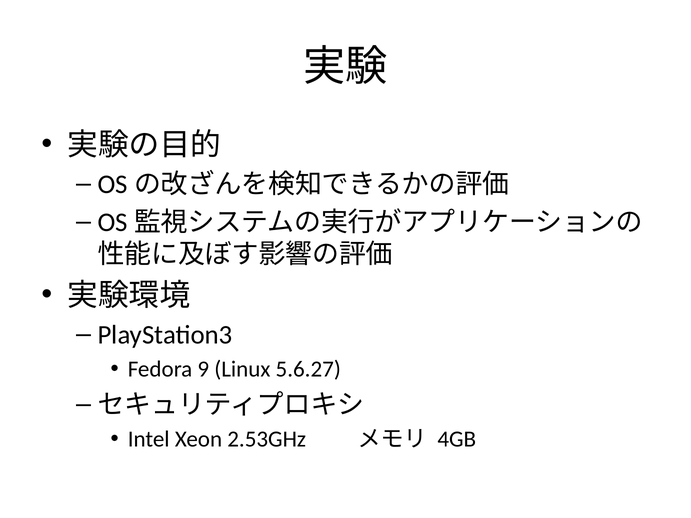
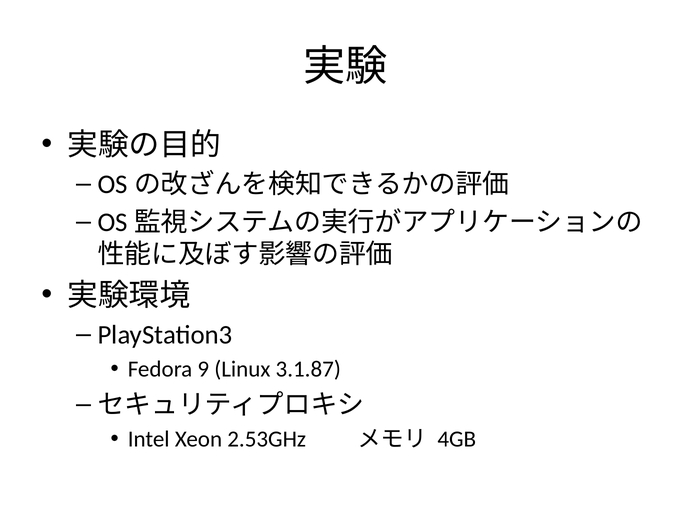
5.6.27: 5.6.27 -> 3.1.87
